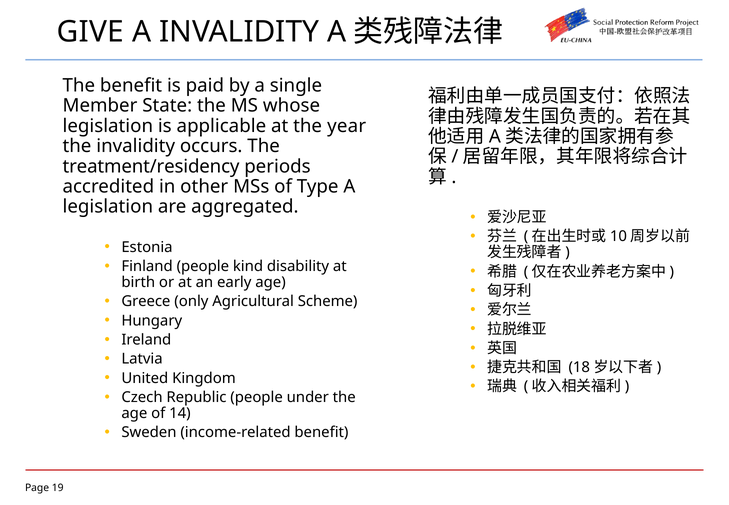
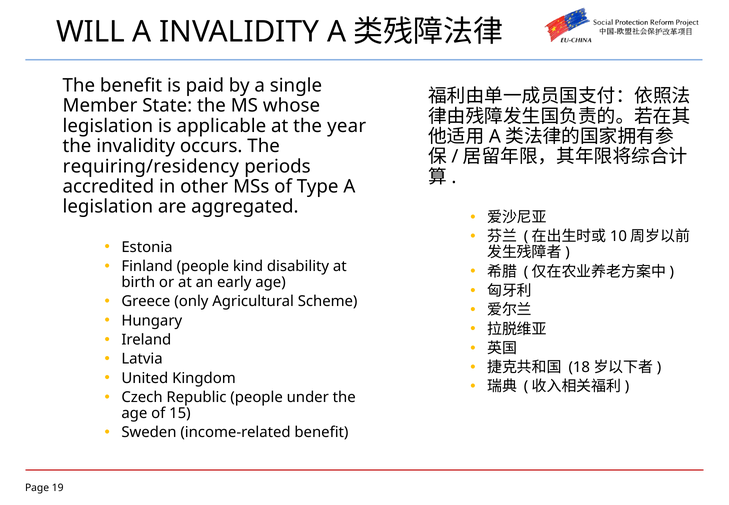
GIVE: GIVE -> WILL
treatment/residency: treatment/residency -> requiring/residency
14: 14 -> 15
